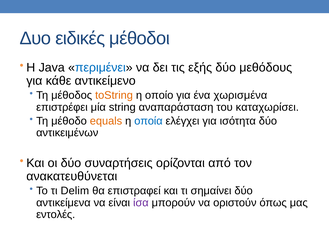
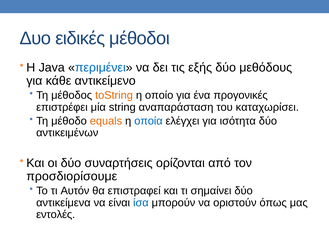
χωρισμένα: χωρισμένα -> προγονικές
ανακατευθύνεται: ανακατευθύνεται -> προσδιορίσουμε
Delim: Delim -> Αυτόν
ίσα colour: purple -> blue
